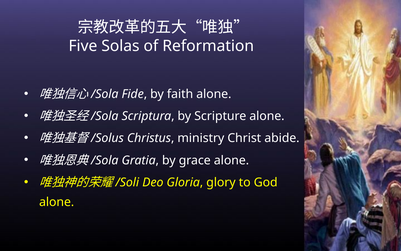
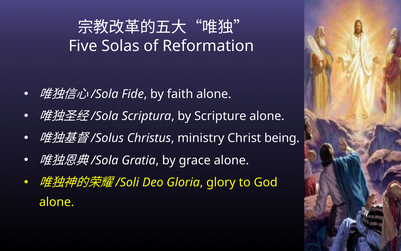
abide: abide -> being
